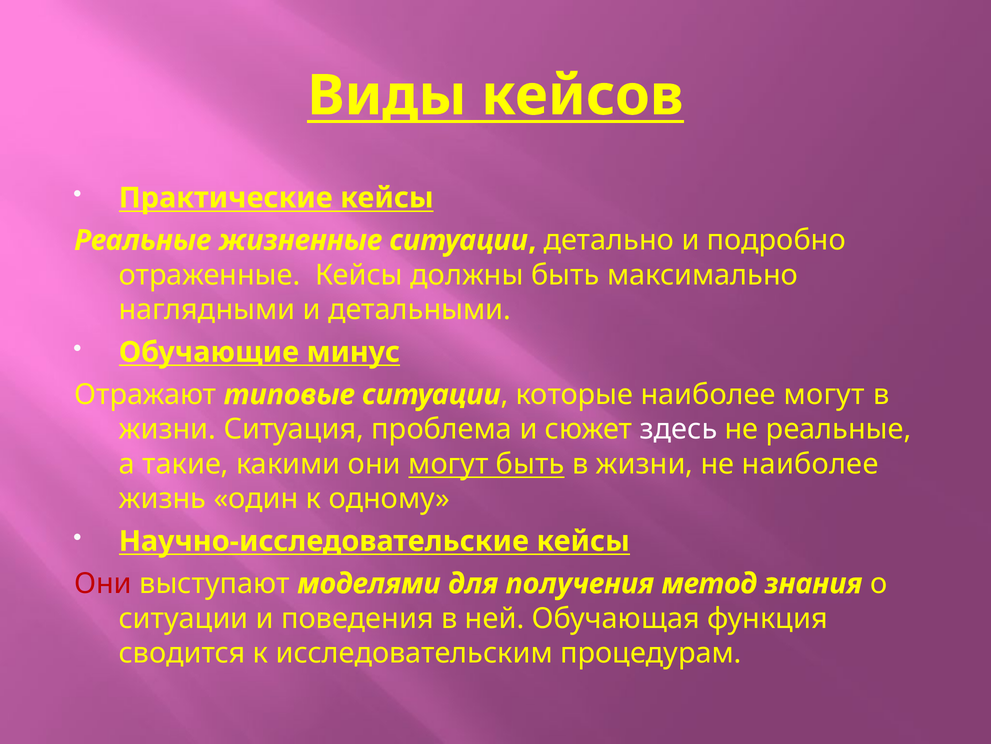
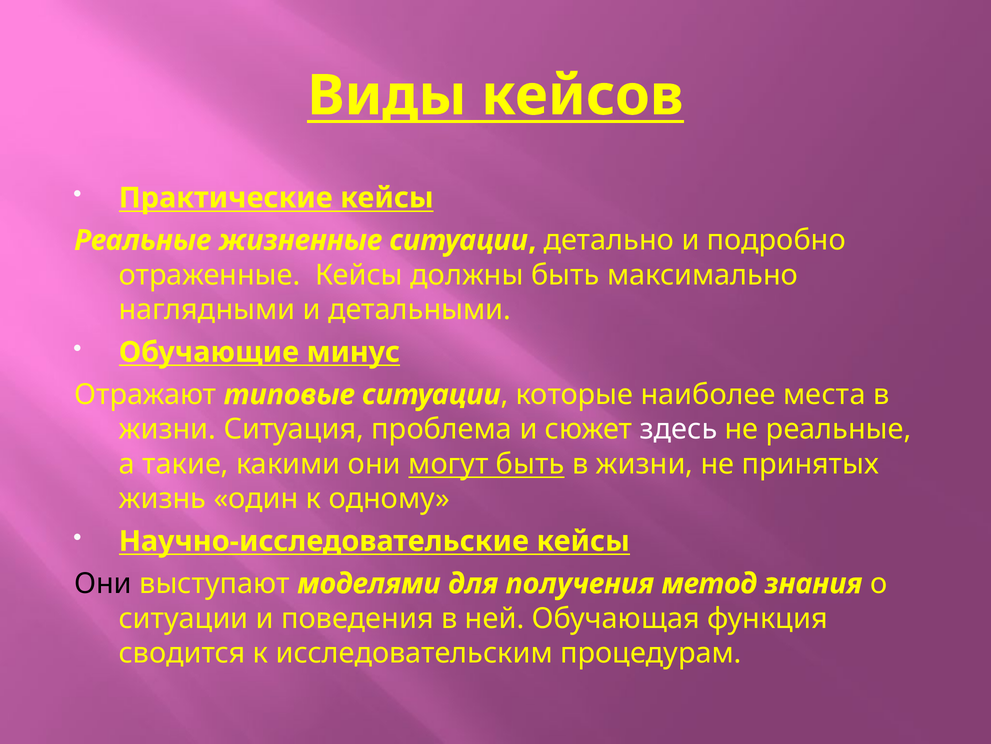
наиболее могут: могут -> места
не наиболее: наиболее -> принятых
Они at (103, 583) colour: red -> black
